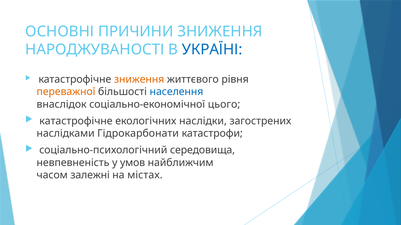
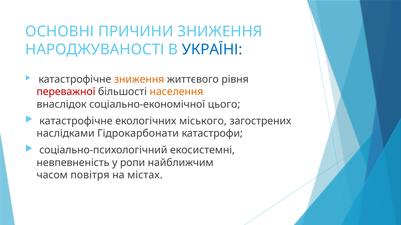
переважної colour: orange -> red
населення colour: blue -> orange
наслідки: наслідки -> міського
середовища: середовища -> екосистемні
умов: умов -> ропи
залежні: залежні -> повітря
